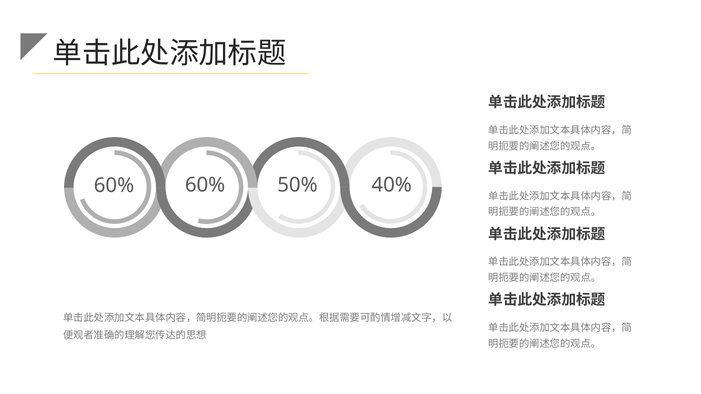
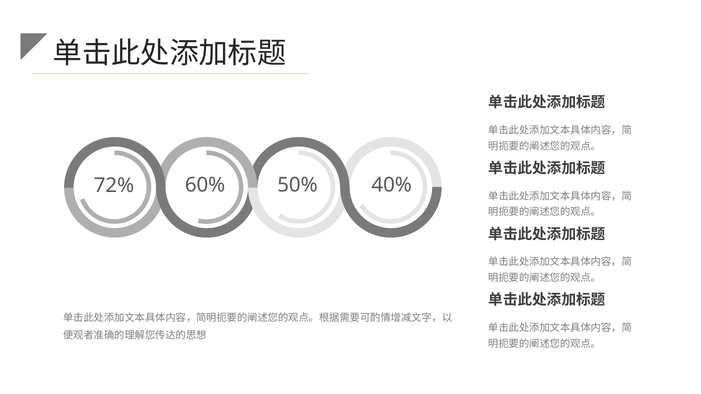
60% at (114, 185): 60% -> 72%
